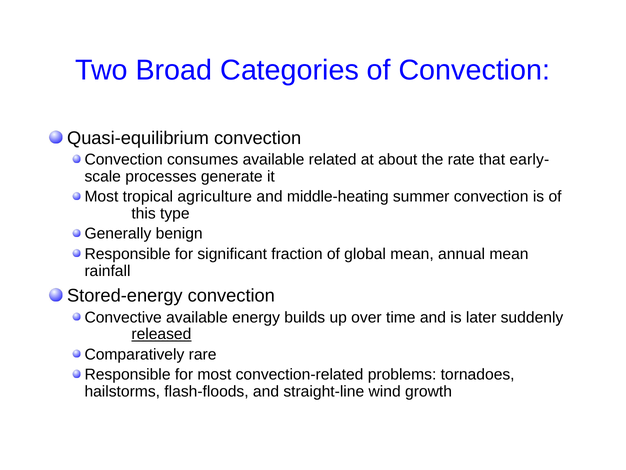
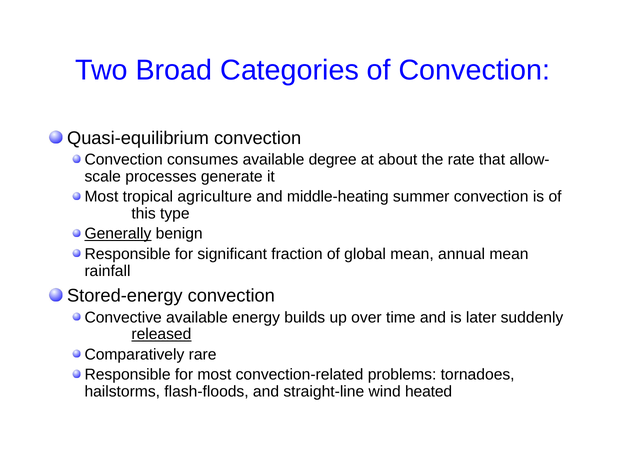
related: related -> degree
early-: early- -> allow-
Generally underline: none -> present
growth: growth -> heated
